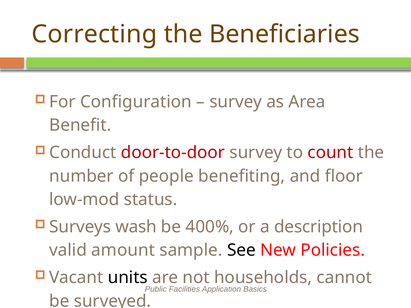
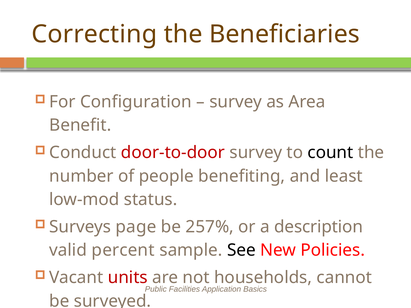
count colour: red -> black
floor: floor -> least
wash: wash -> page
400%: 400% -> 257%
amount: amount -> percent
units colour: black -> red
